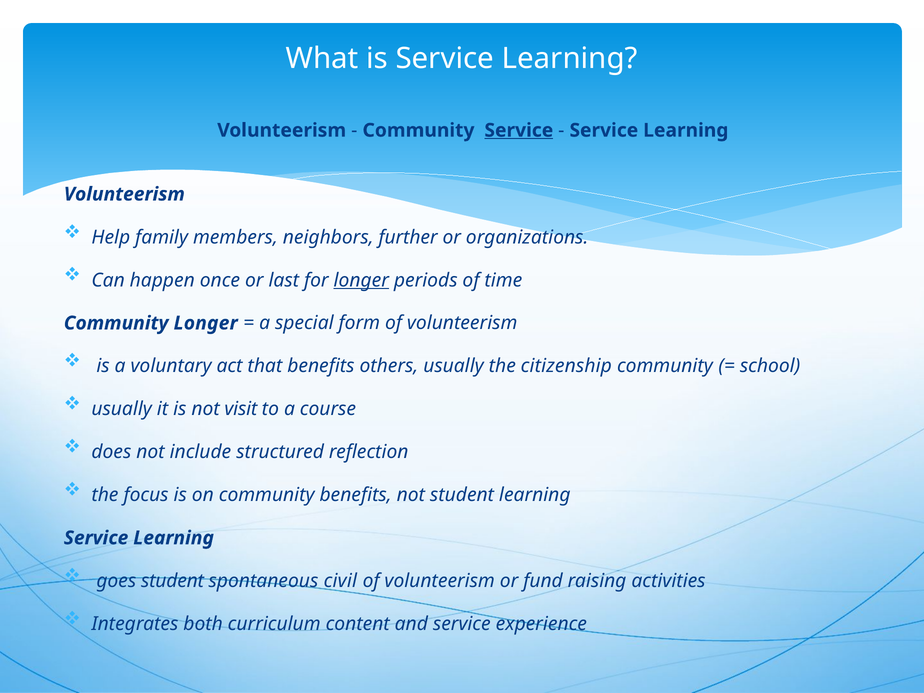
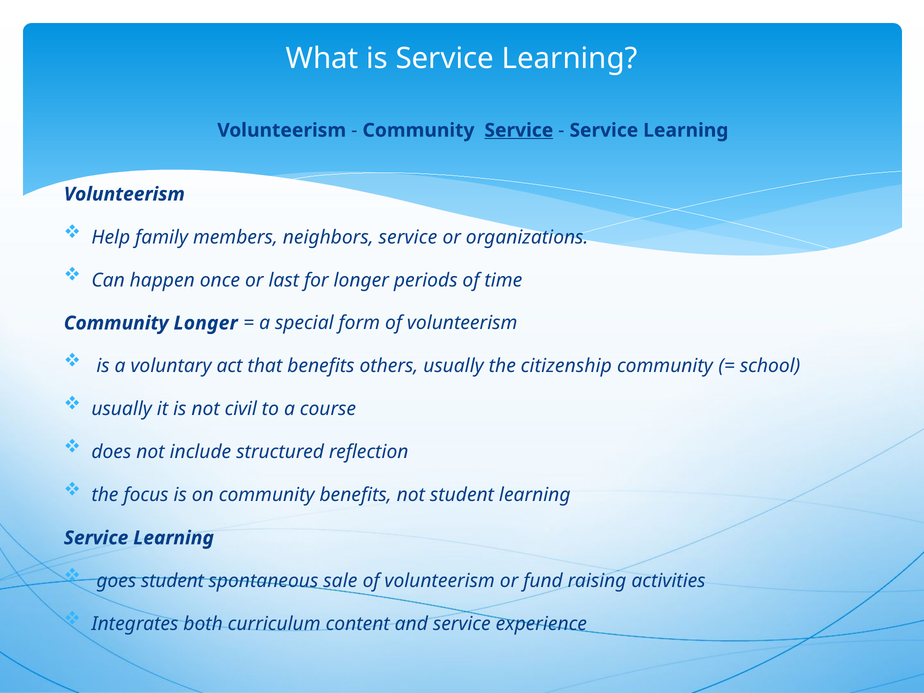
neighbors further: further -> service
longer at (361, 280) underline: present -> none
visit: visit -> civil
civil: civil -> sale
